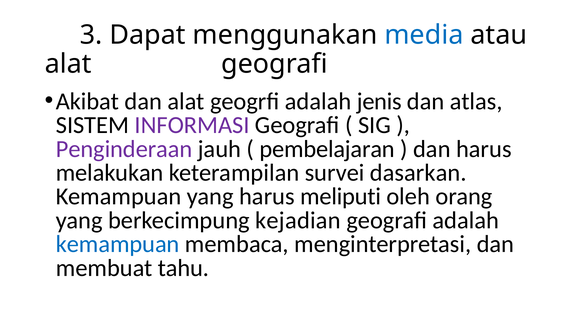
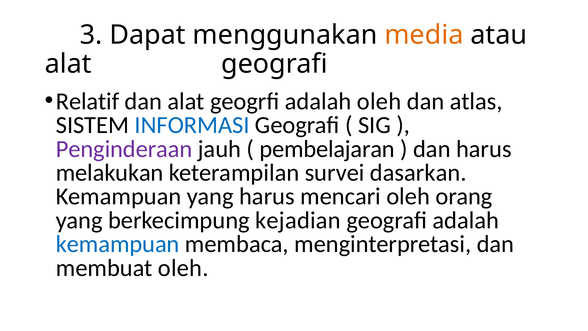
media colour: blue -> orange
Akibat: Akibat -> Relatif
adalah jenis: jenis -> oleh
INFORMASI colour: purple -> blue
meliputi: meliputi -> mencari
membuat tahu: tahu -> oleh
